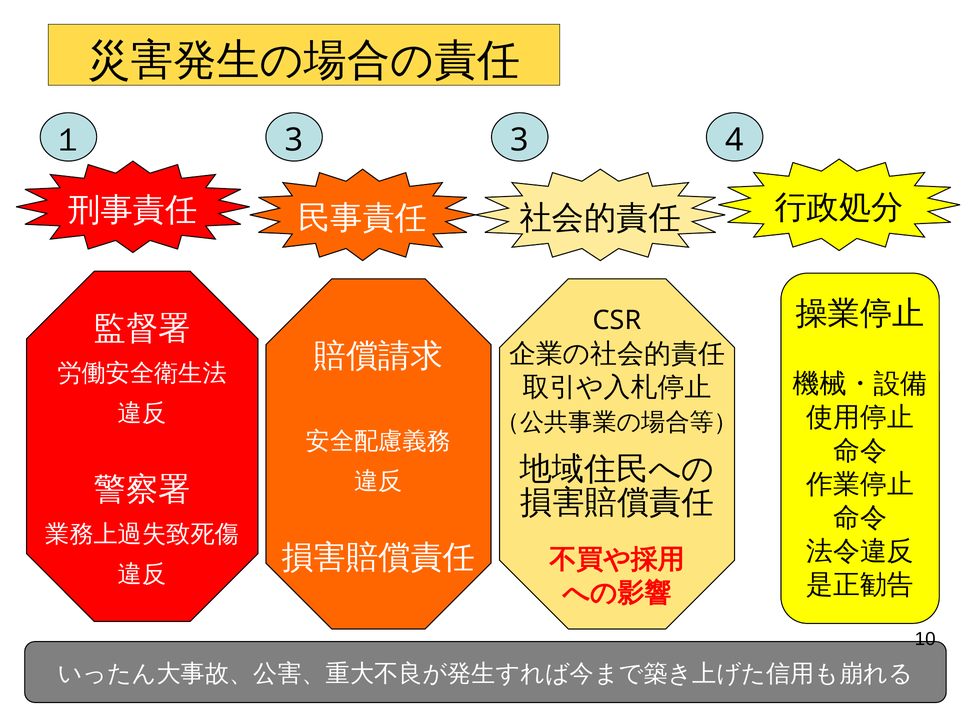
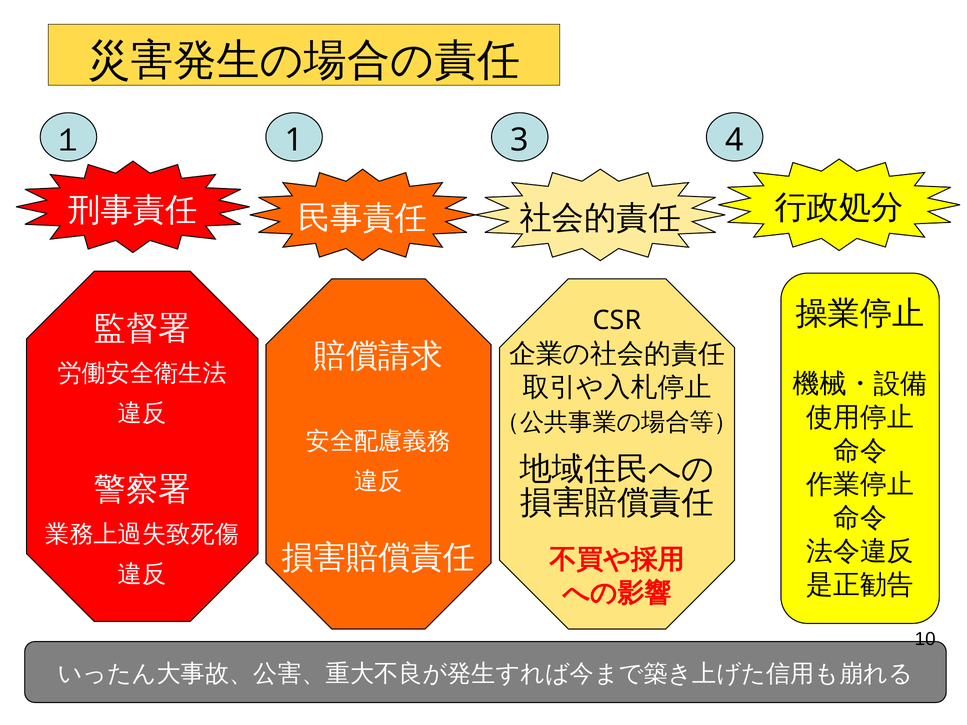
１ 3: 3 -> 1
